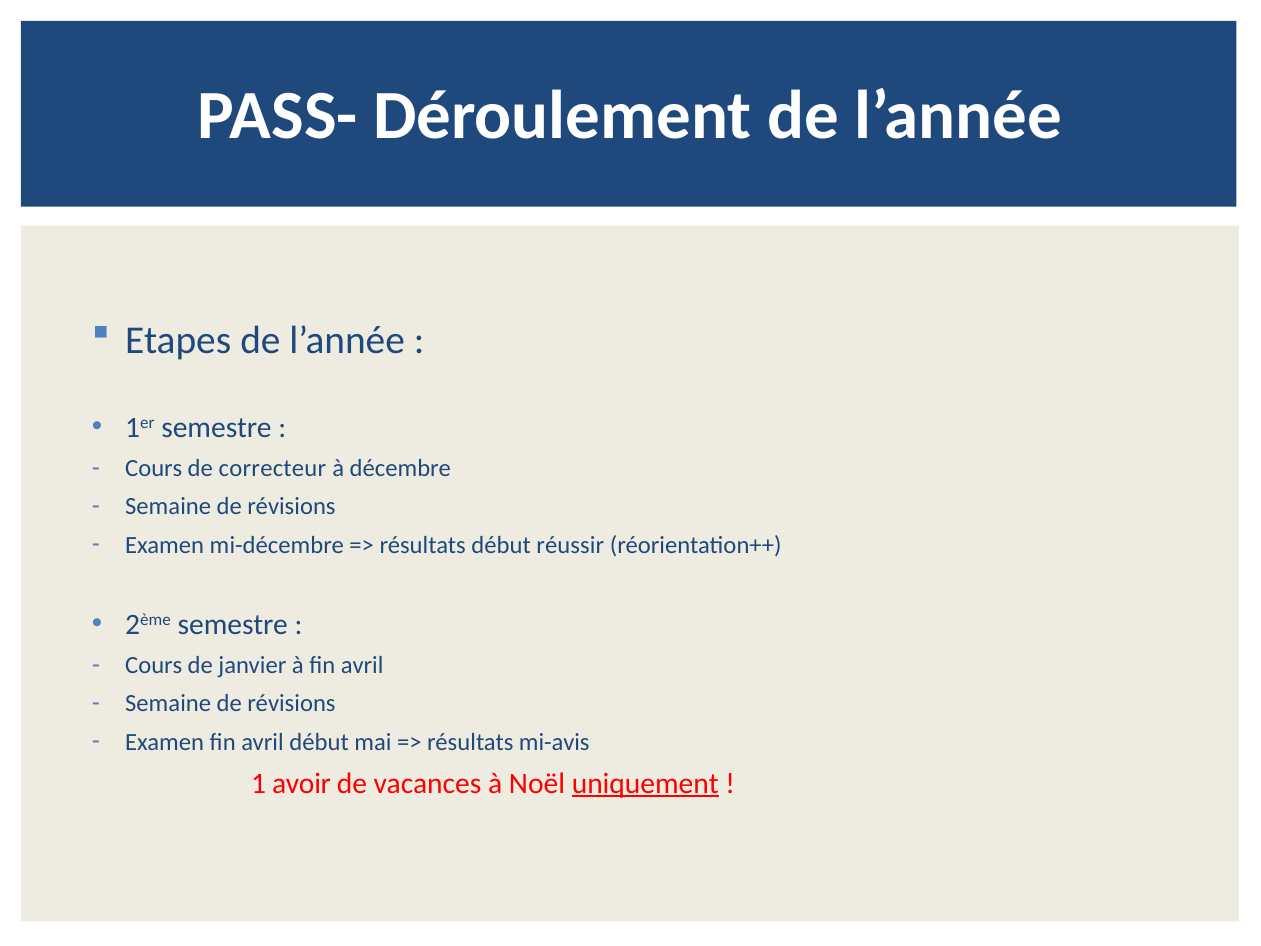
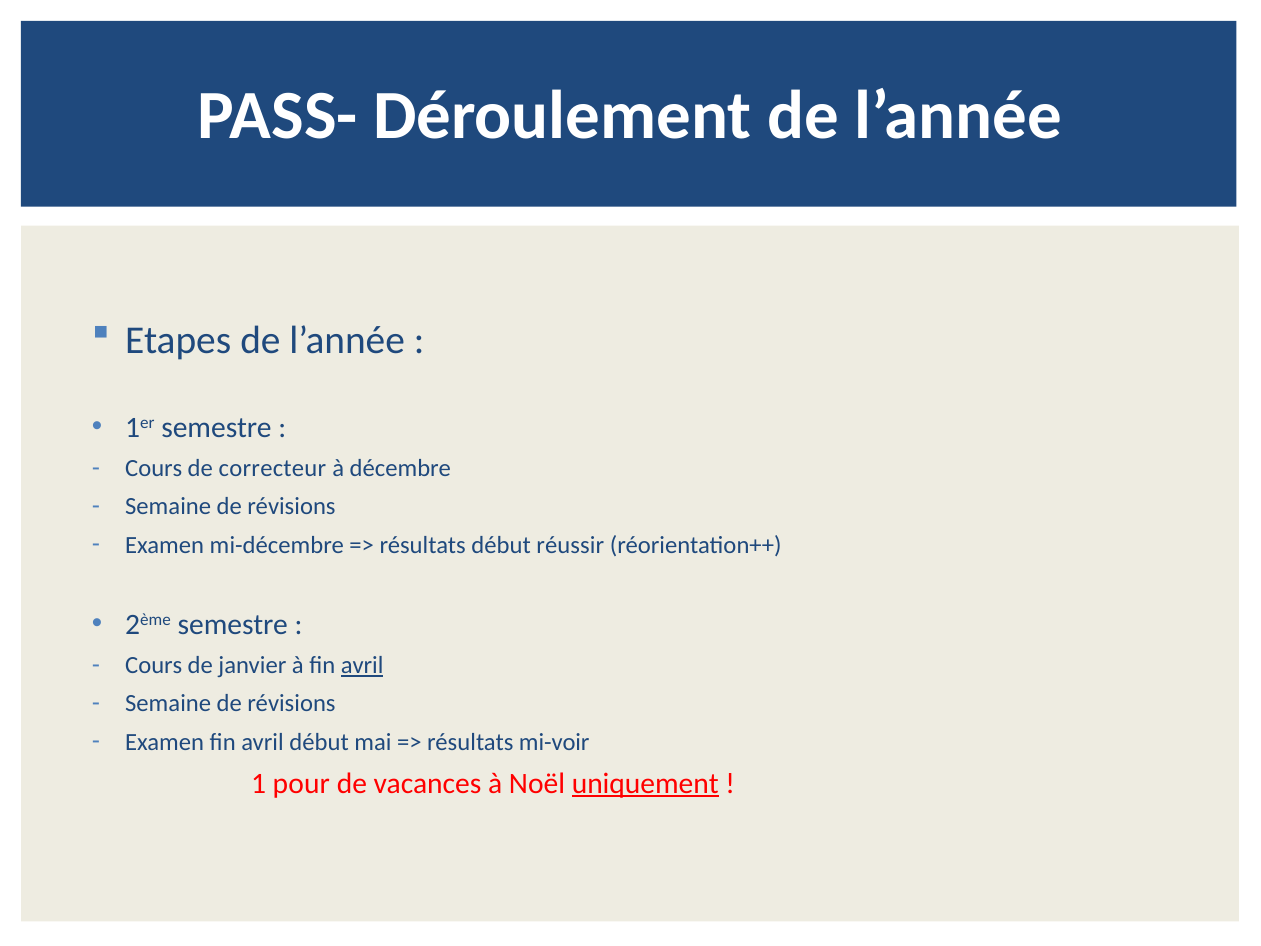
avril at (362, 665) underline: none -> present
mi-avis: mi-avis -> mi-voir
avoir: avoir -> pour
